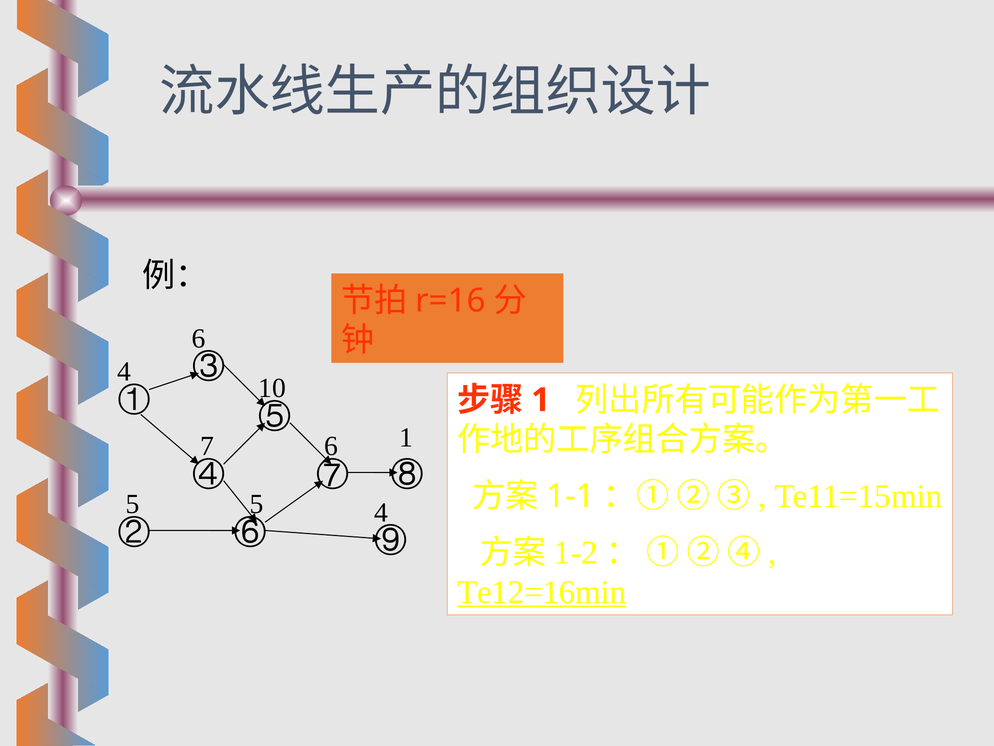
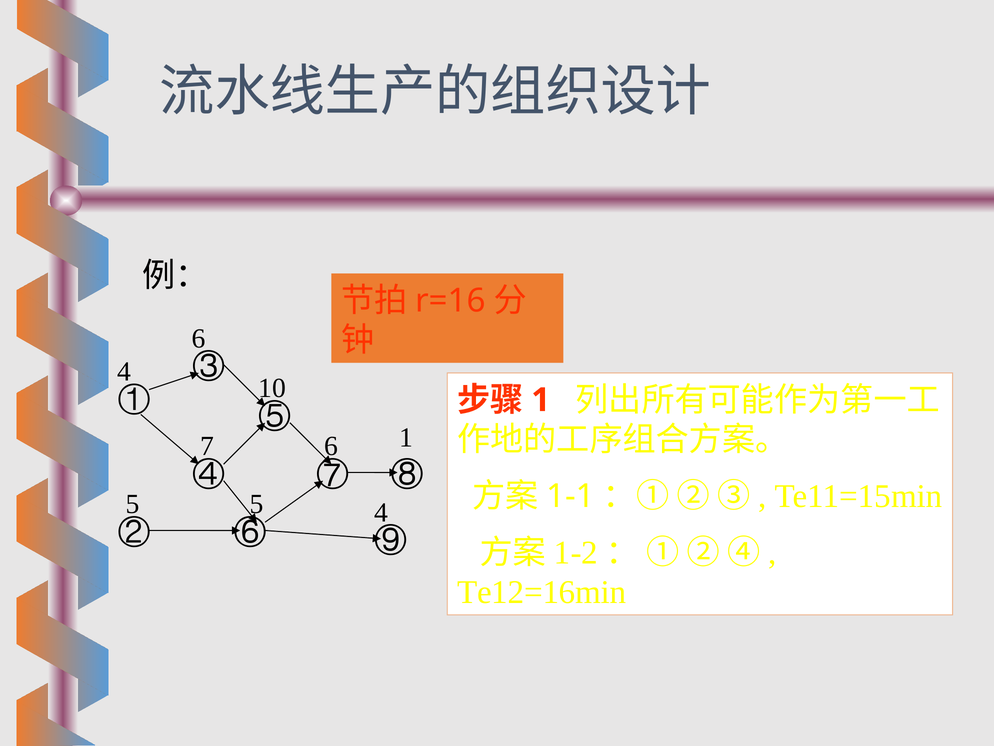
Te12=16min underline: present -> none
